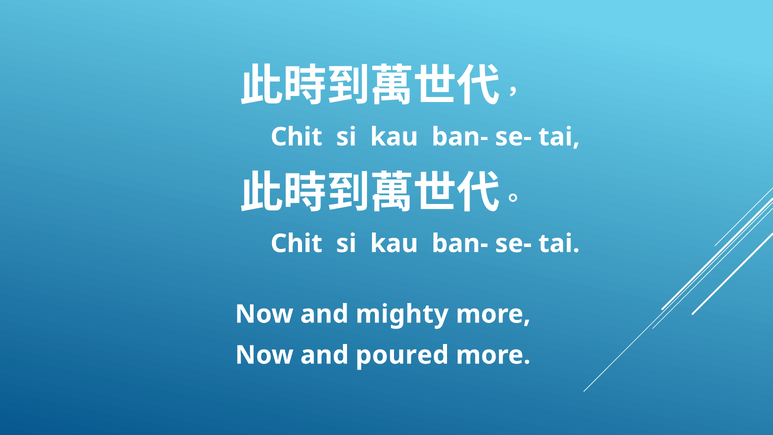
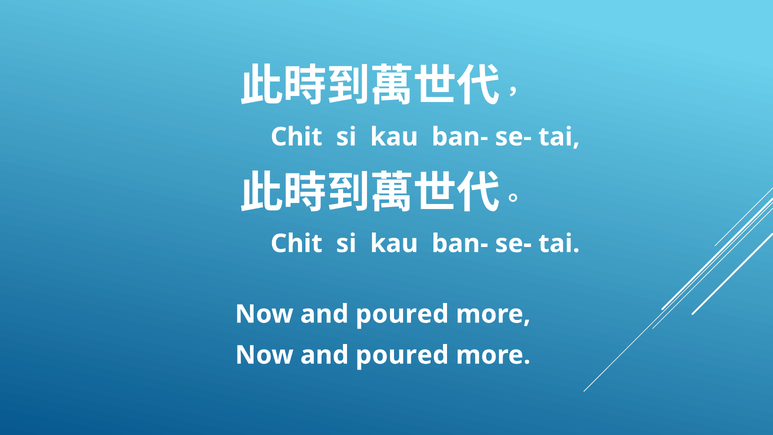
mighty at (402, 314): mighty -> poured
